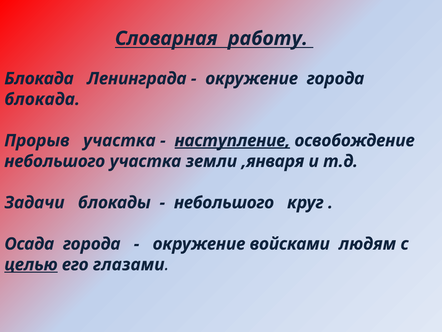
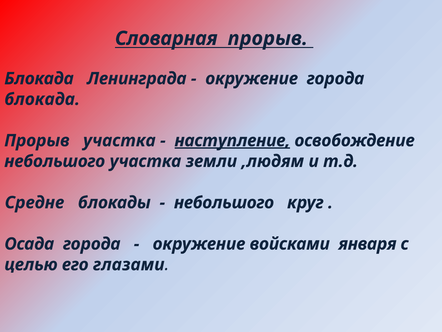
Словарная работу: работу -> прорыв
,января: ,января -> ,людям
Задачи: Задачи -> Средне
людям: людям -> января
целью underline: present -> none
